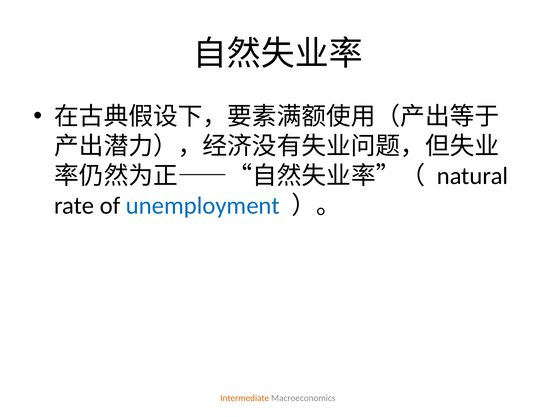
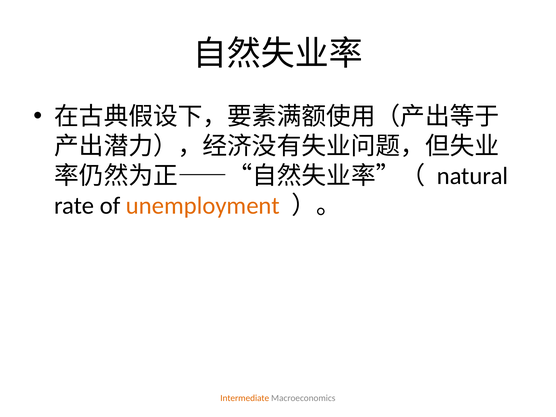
unemployment colour: blue -> orange
